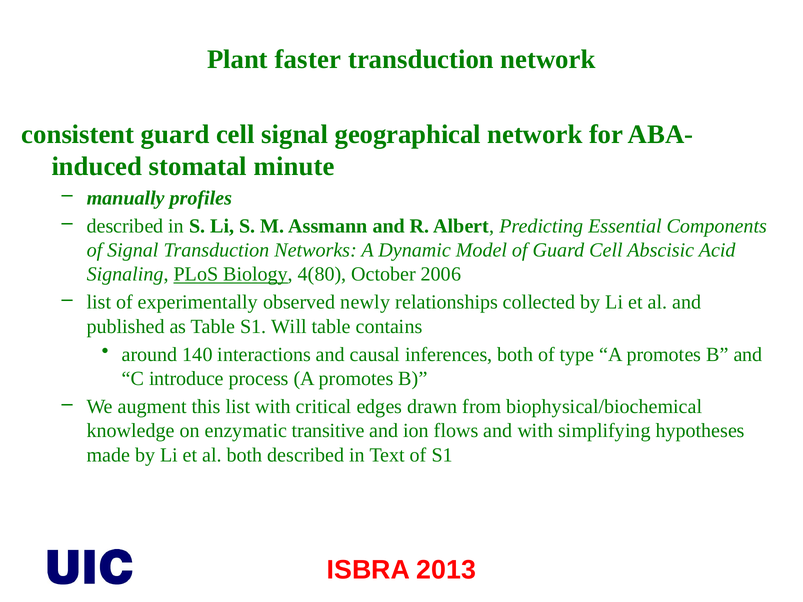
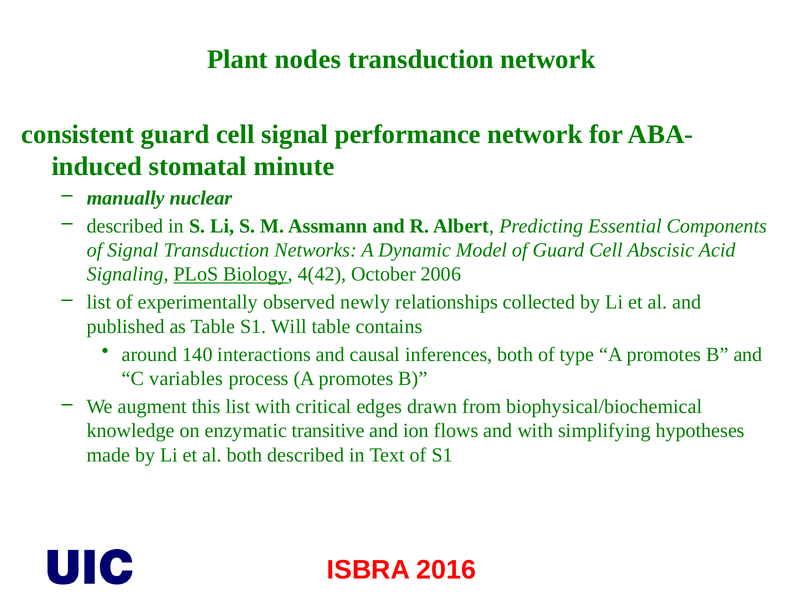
faster: faster -> nodes
geographical: geographical -> performance
profiles: profiles -> nuclear
4(80: 4(80 -> 4(42
introduce: introduce -> variables
2013: 2013 -> 2016
